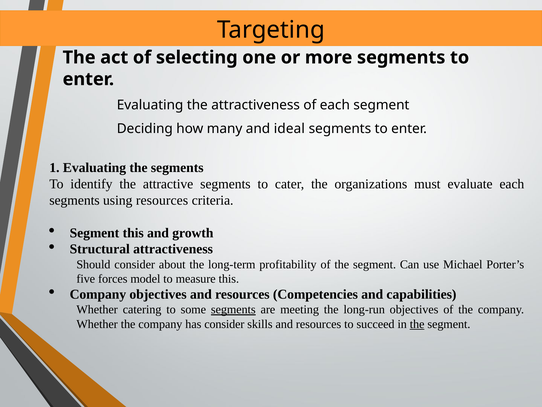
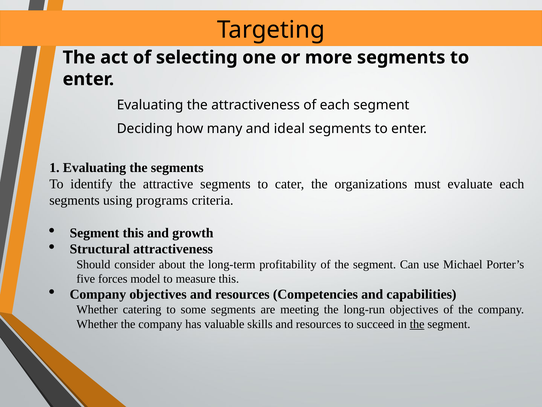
using resources: resources -> programs
segments at (233, 309) underline: present -> none
has consider: consider -> valuable
